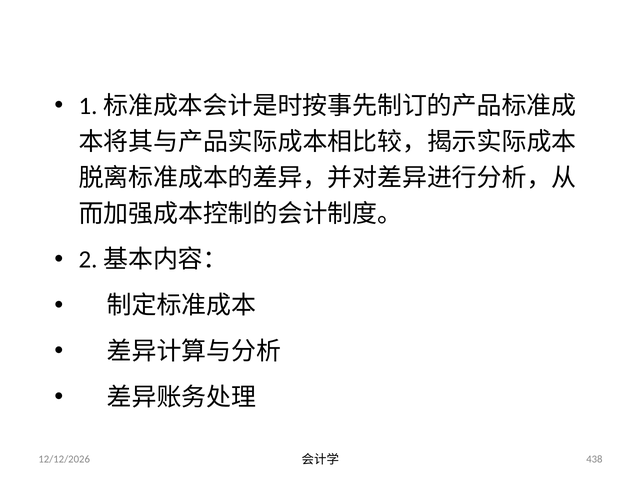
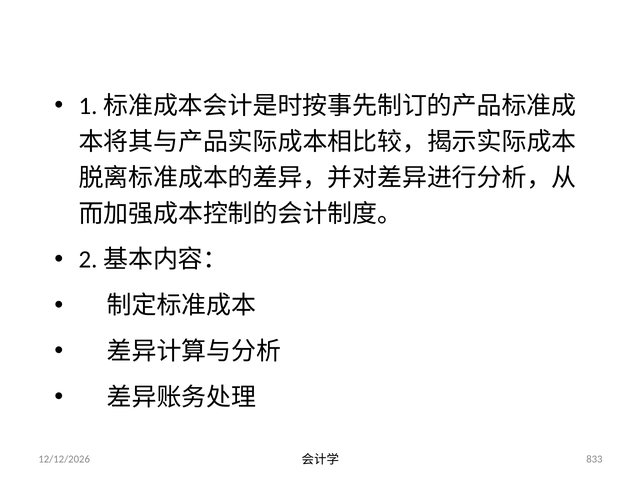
438: 438 -> 833
